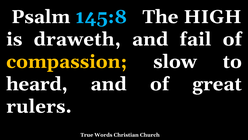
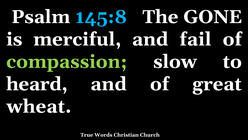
HIGH: HIGH -> GONE
draweth: draweth -> merciful
compassion colour: yellow -> light green
rulers: rulers -> wheat
